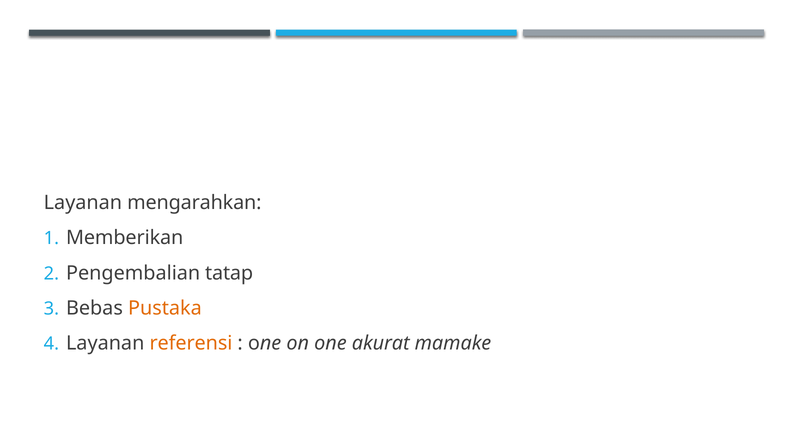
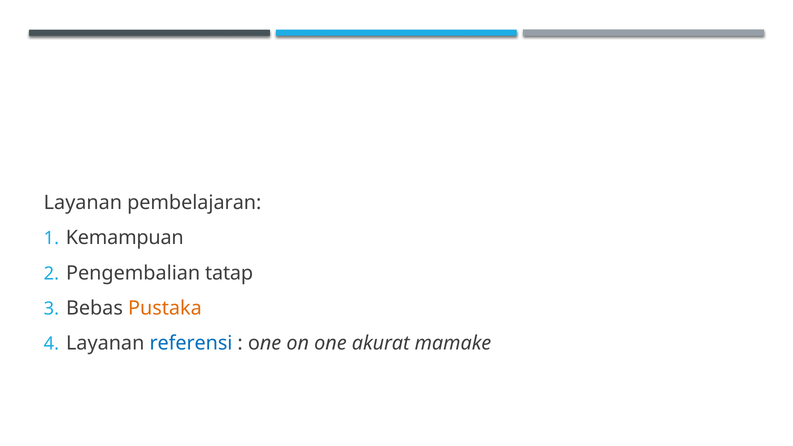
mengarahkan: mengarahkan -> pembelajaran
Memberikan: Memberikan -> Kemampuan
referensi colour: orange -> blue
